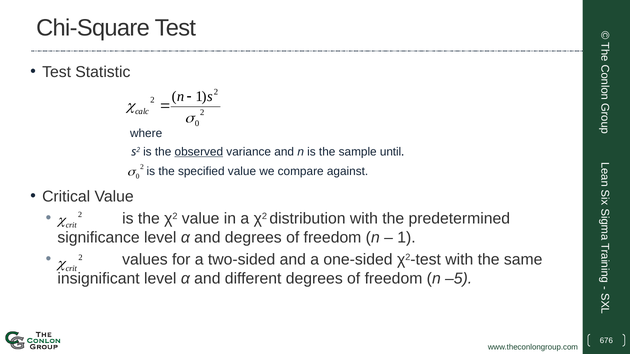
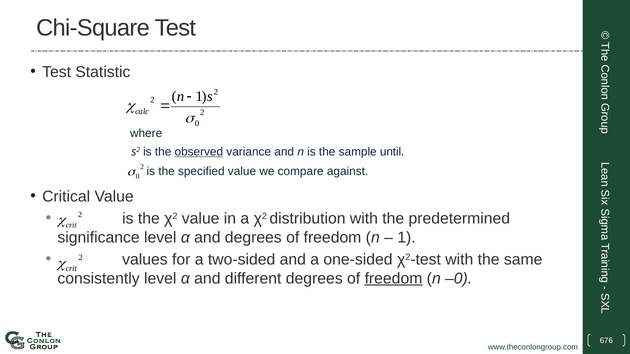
insignificant: insignificant -> consistently
freedom at (394, 279) underline: none -> present
–5: –5 -> –0
